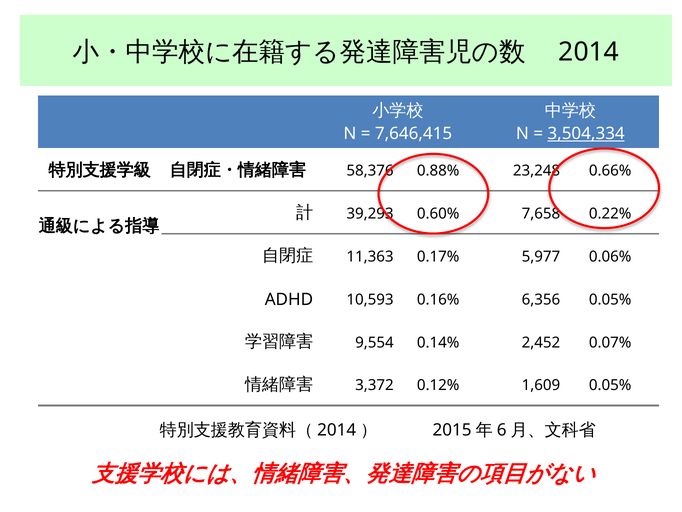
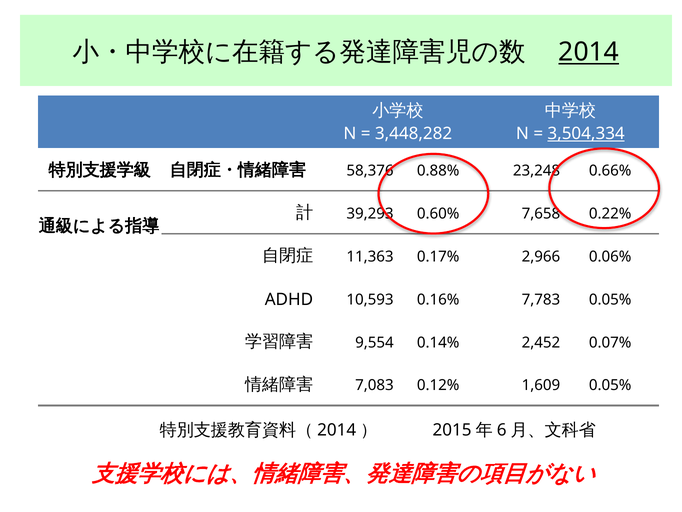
2014 underline: none -> present
7,646,415: 7,646,415 -> 3,448,282
5,977: 5,977 -> 2,966
6,356: 6,356 -> 7,783
3,372: 3,372 -> 7,083
